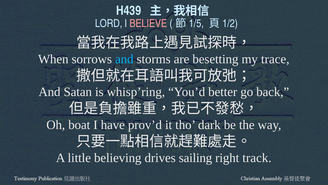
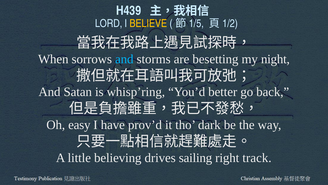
BELIEVE colour: pink -> yellow
trace: trace -> night
boat: boat -> easy
